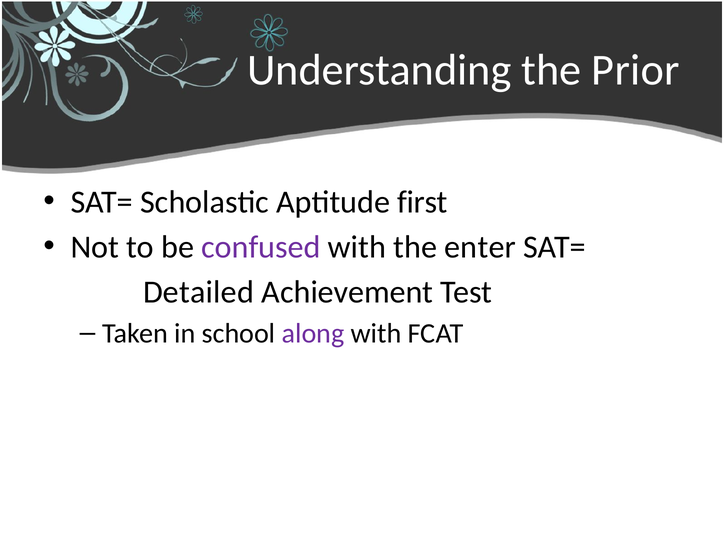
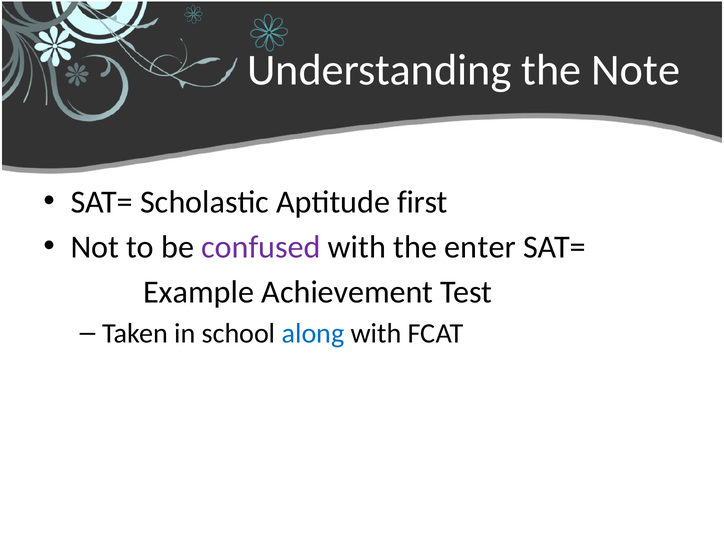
Prior: Prior -> Note
Detailed: Detailed -> Example
along colour: purple -> blue
